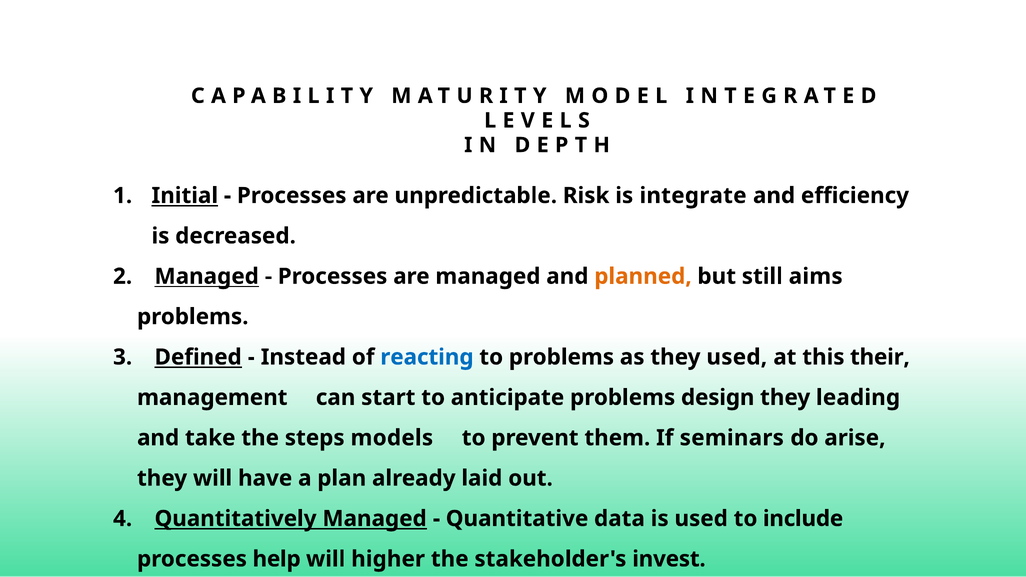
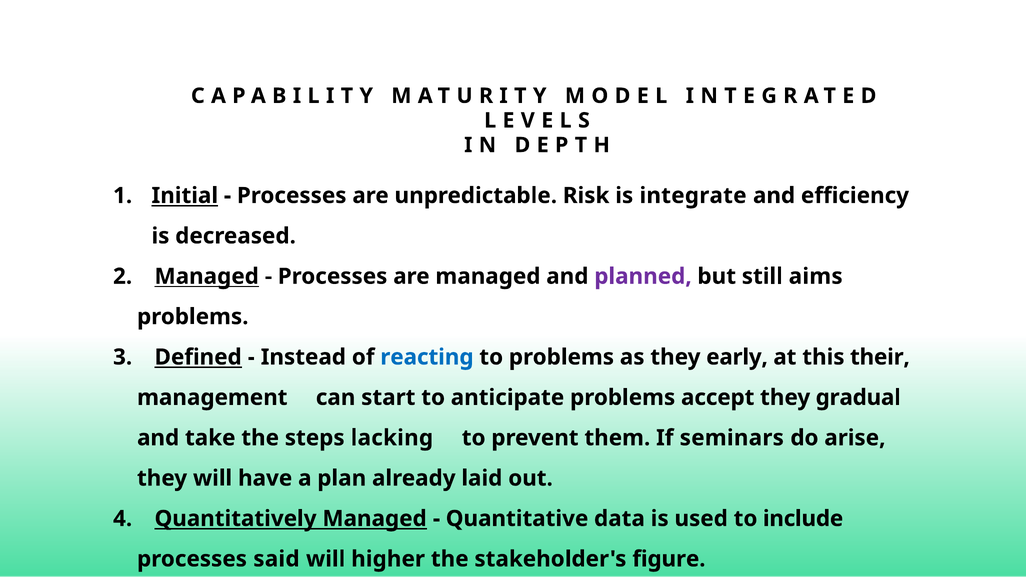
planned colour: orange -> purple
they used: used -> early
design: design -> accept
leading: leading -> gradual
models: models -> lacking
help: help -> said
invest: invest -> figure
